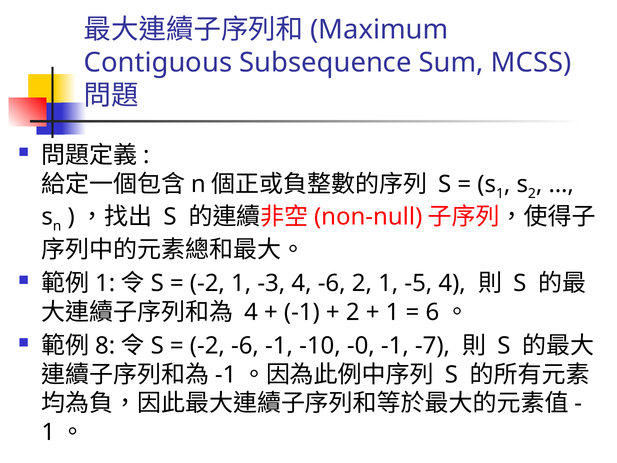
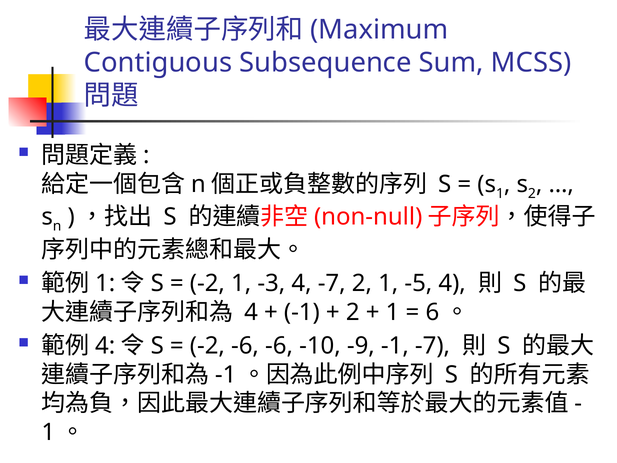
4 -6: -6 -> -7
8 at (105, 346): 8 -> 4
-6 -1: -1 -> -6
-0: -0 -> -9
